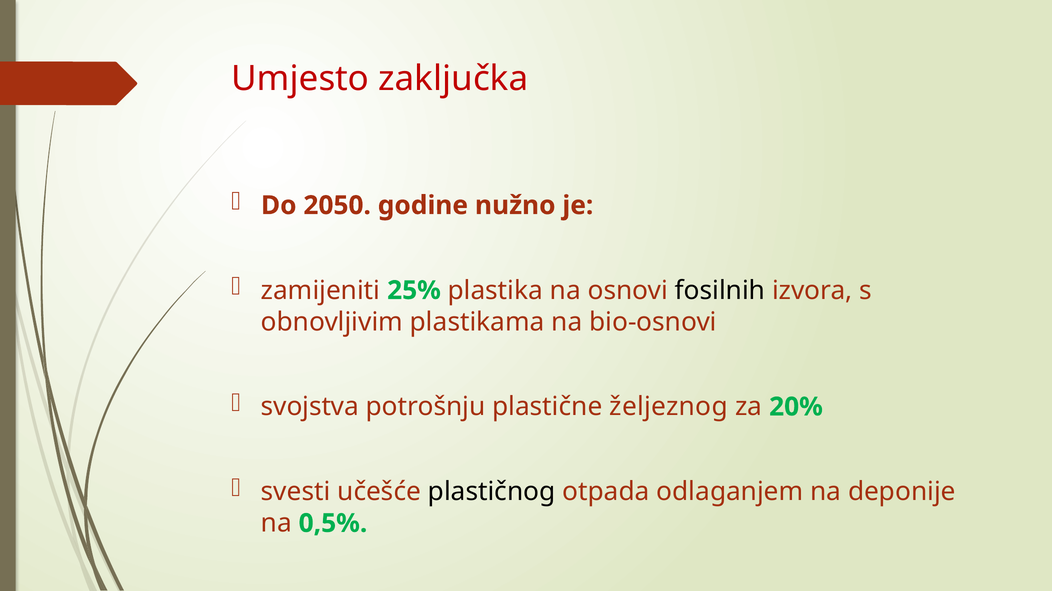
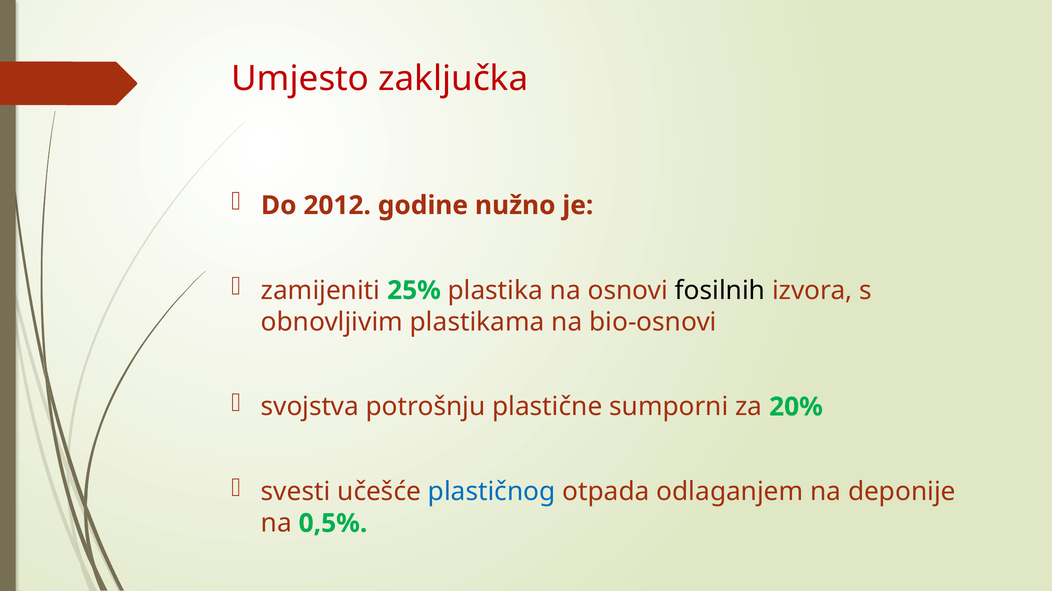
2050: 2050 -> 2012
željeznog: željeznog -> sumporni
plastičnog colour: black -> blue
